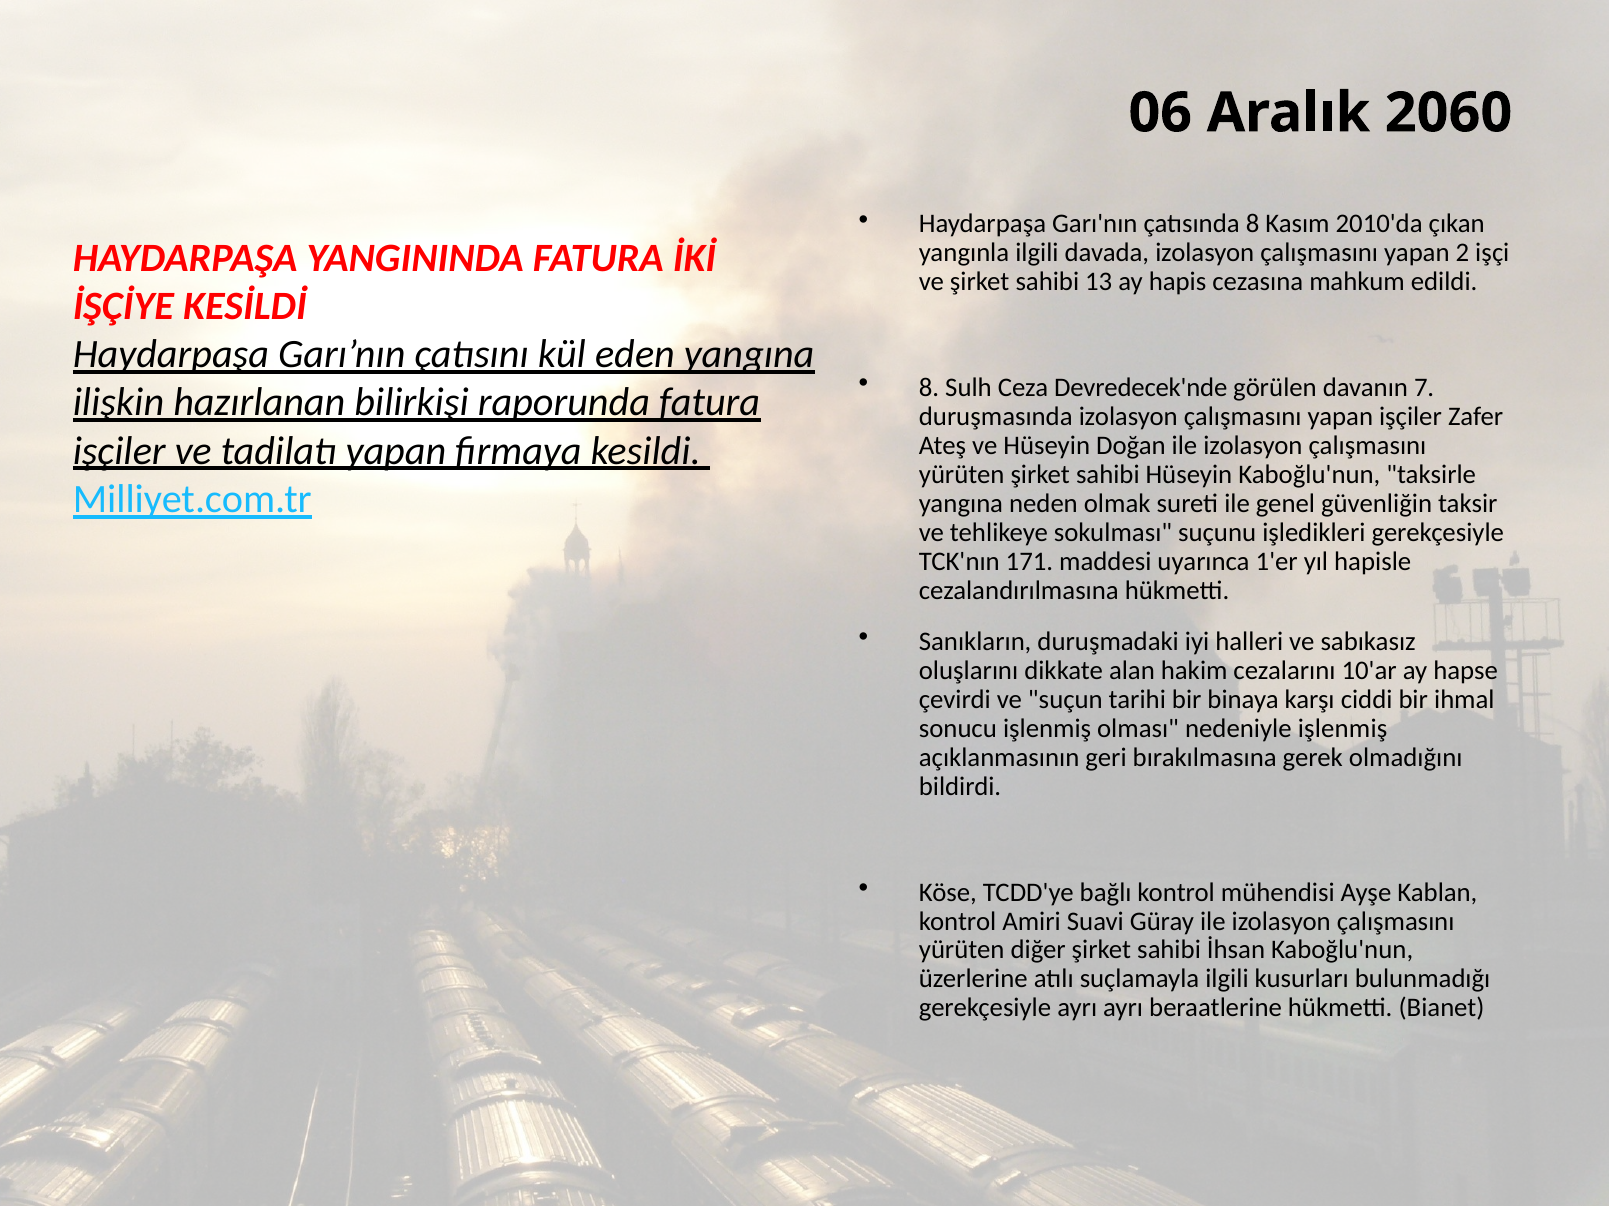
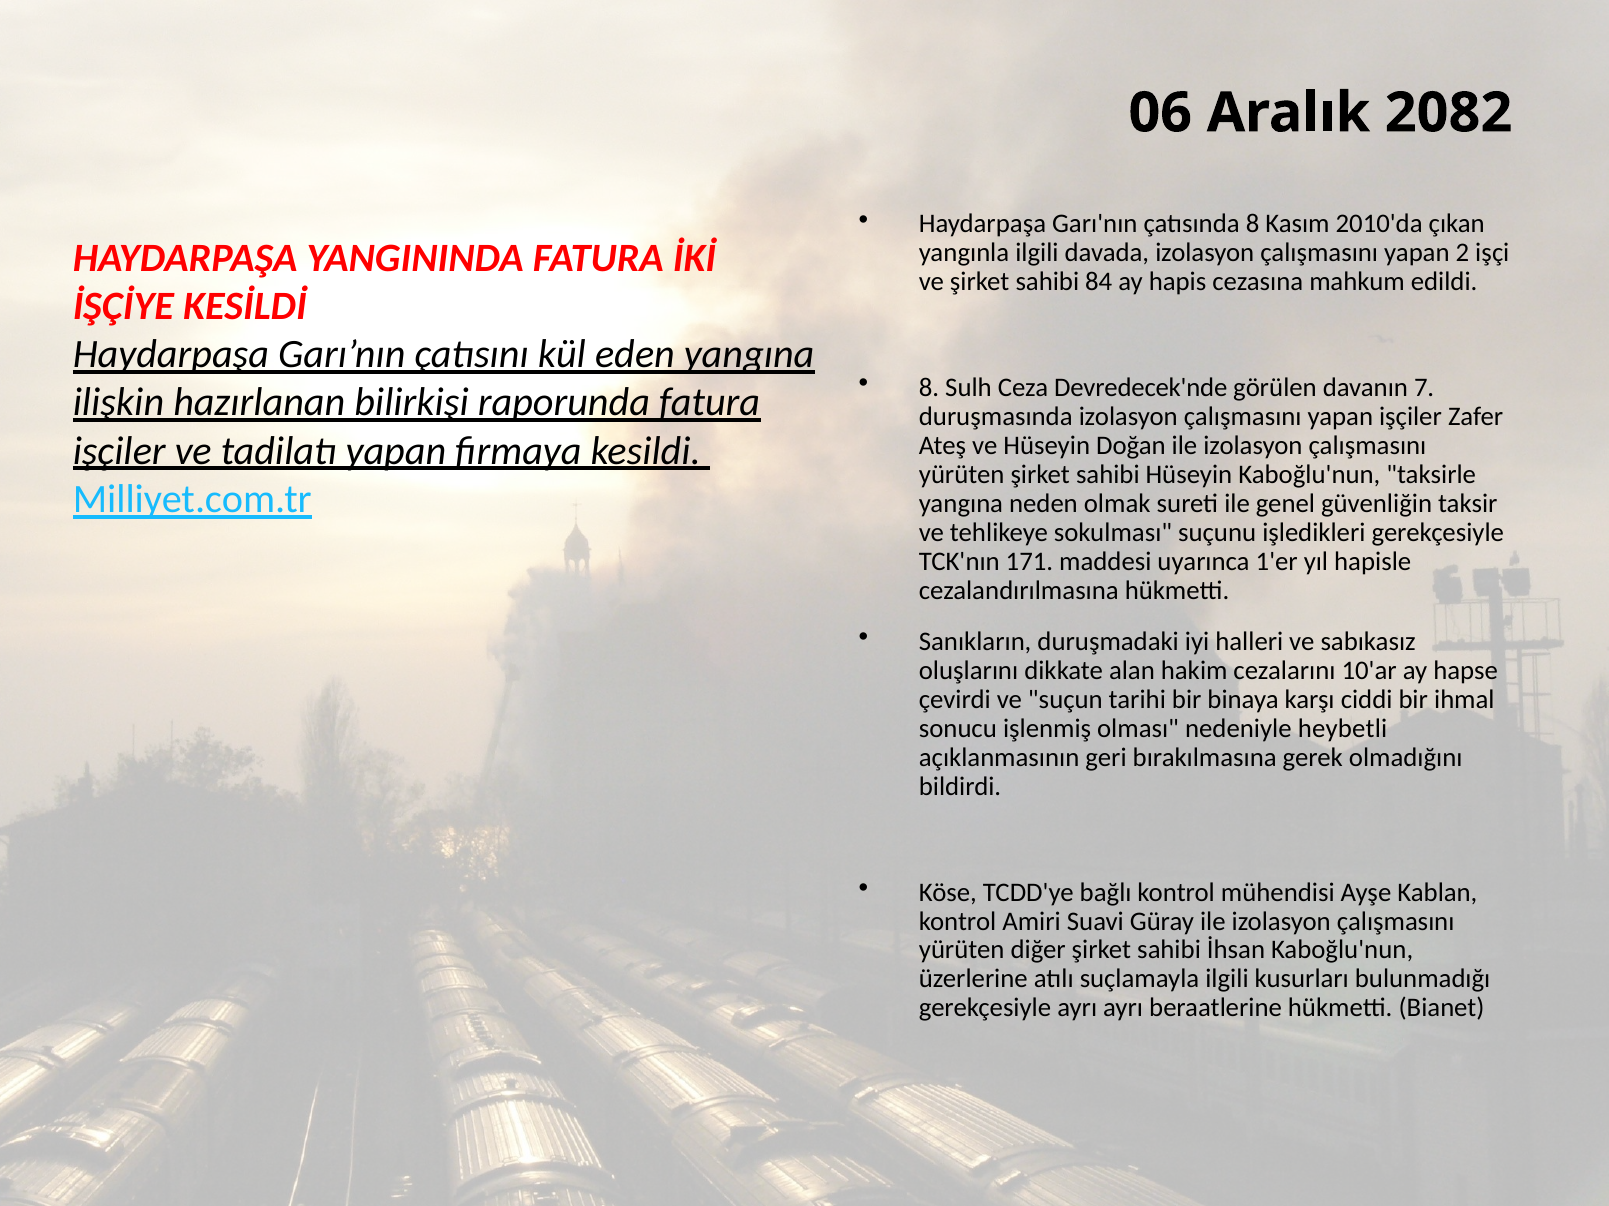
2060: 2060 -> 2082
13: 13 -> 84
nedeniyle işlenmiş: işlenmiş -> heybetli
